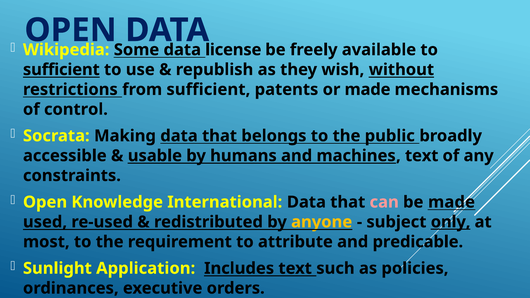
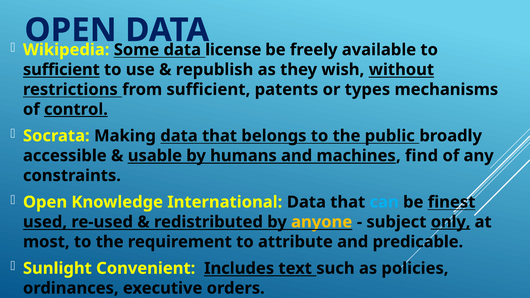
or made: made -> types
control underline: none -> present
machines text: text -> find
can colour: pink -> light blue
be made: made -> finest
Application: Application -> Convenient
